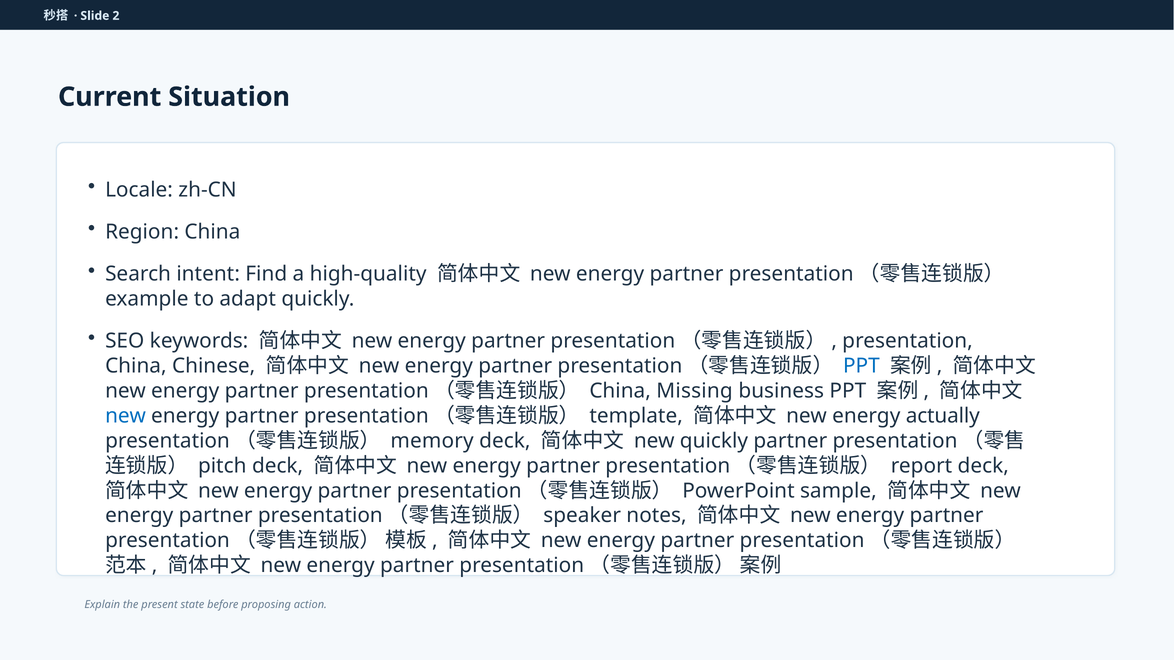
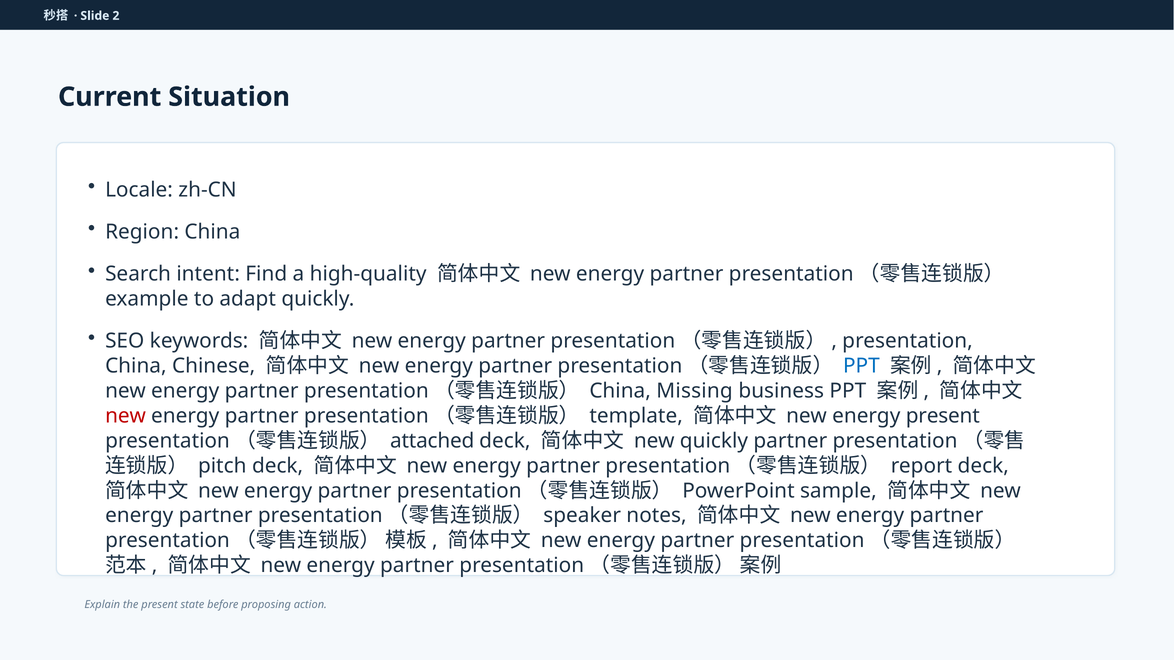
new at (125, 416) colour: blue -> red
energy actually: actually -> present
memory: memory -> attached
